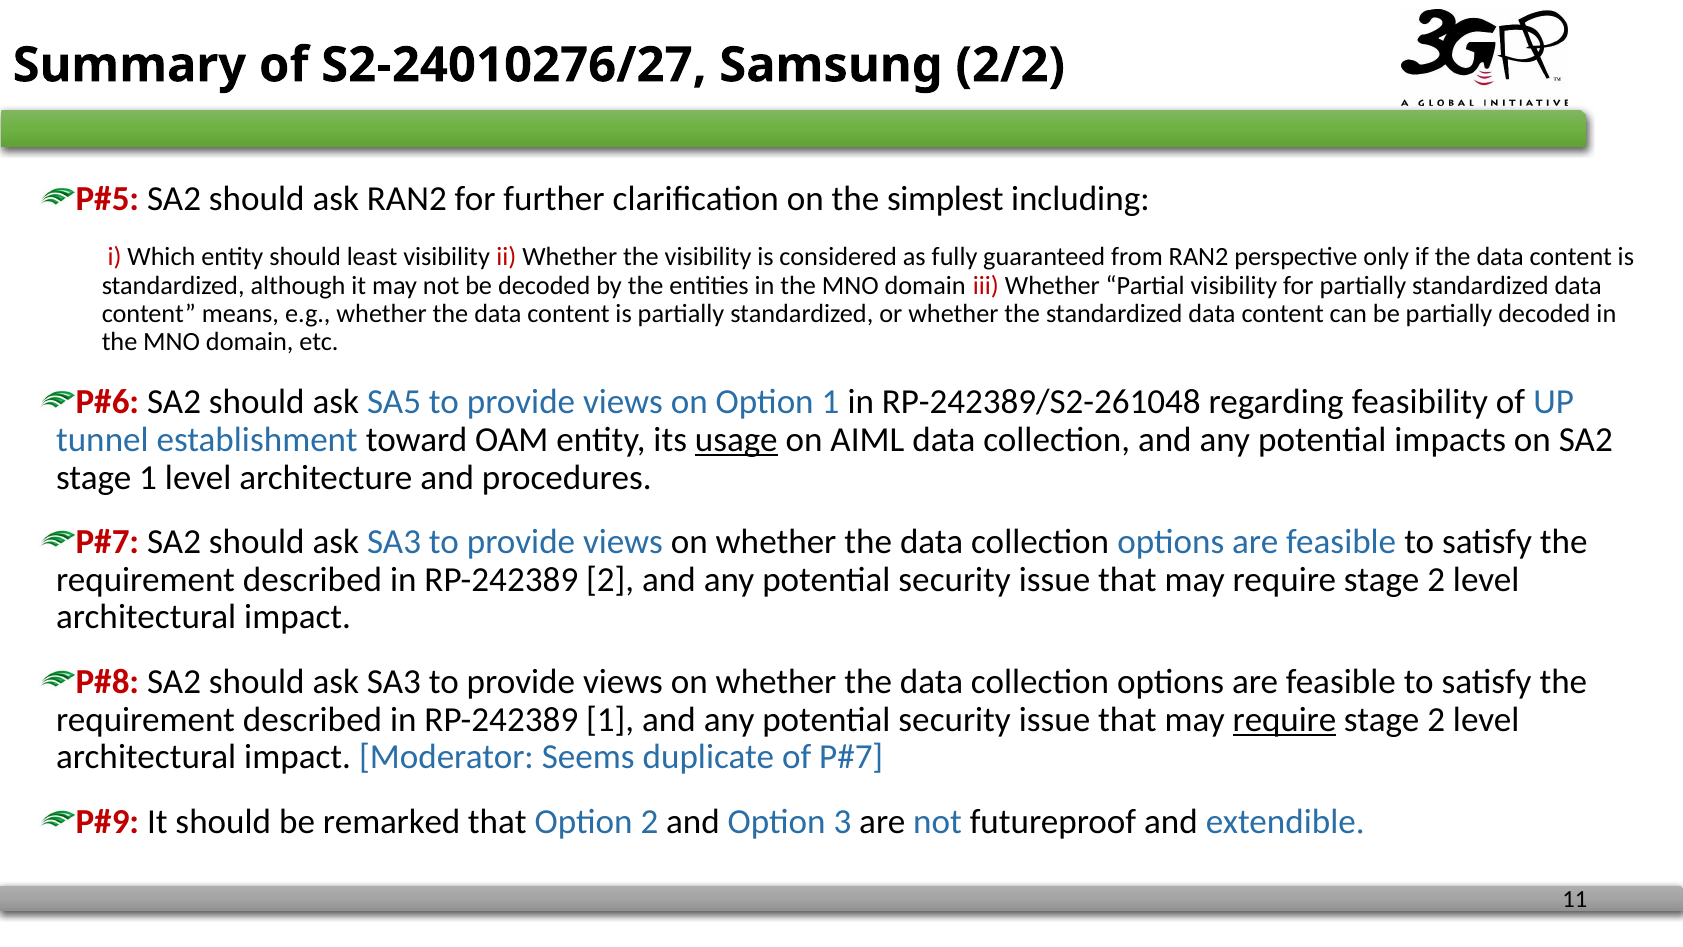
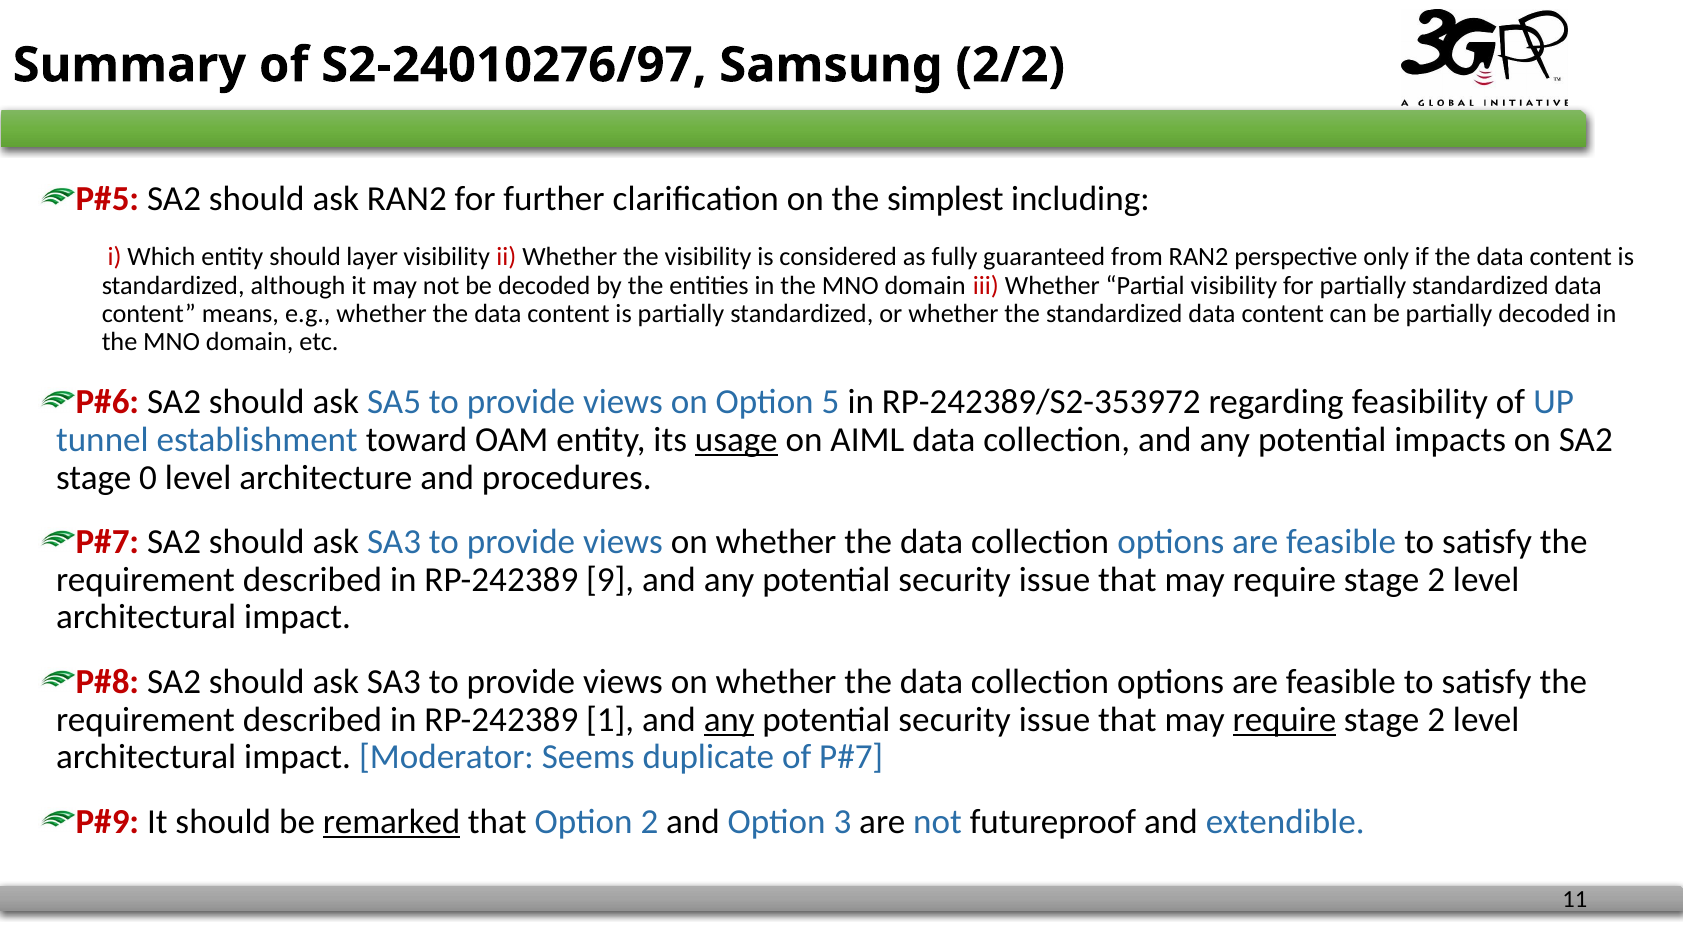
S2-24010276/27: S2-24010276/27 -> S2-24010276/97
least: least -> layer
Option 1: 1 -> 5
RP-242389/S2-261048: RP-242389/S2-261048 -> RP-242389/S2-353972
stage 1: 1 -> 0
RP-242389 2: 2 -> 9
any at (729, 719) underline: none -> present
remarked underline: none -> present
